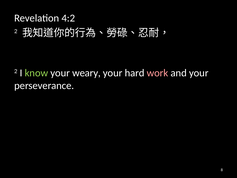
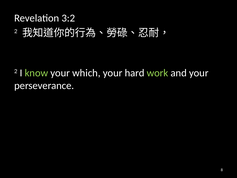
4:2: 4:2 -> 3:2
weary: weary -> which
work colour: pink -> light green
